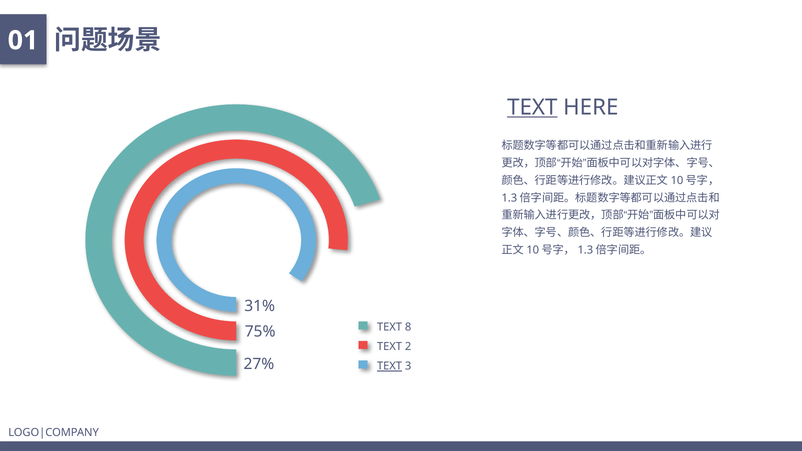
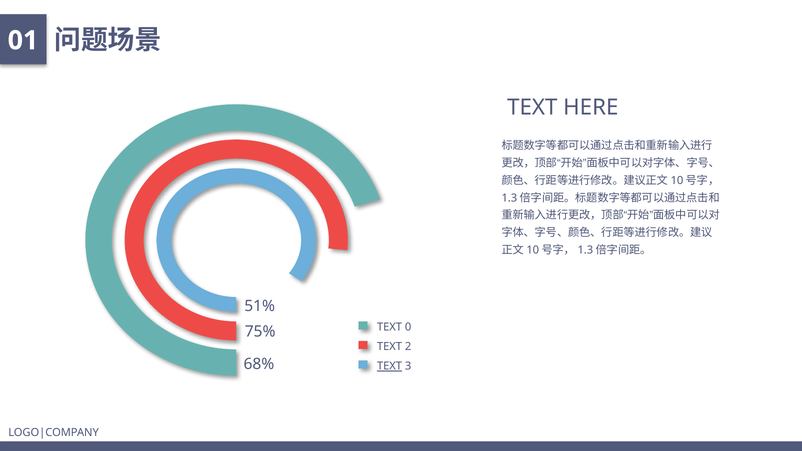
TEXT at (532, 107) underline: present -> none
31%: 31% -> 51%
8: 8 -> 0
27%: 27% -> 68%
